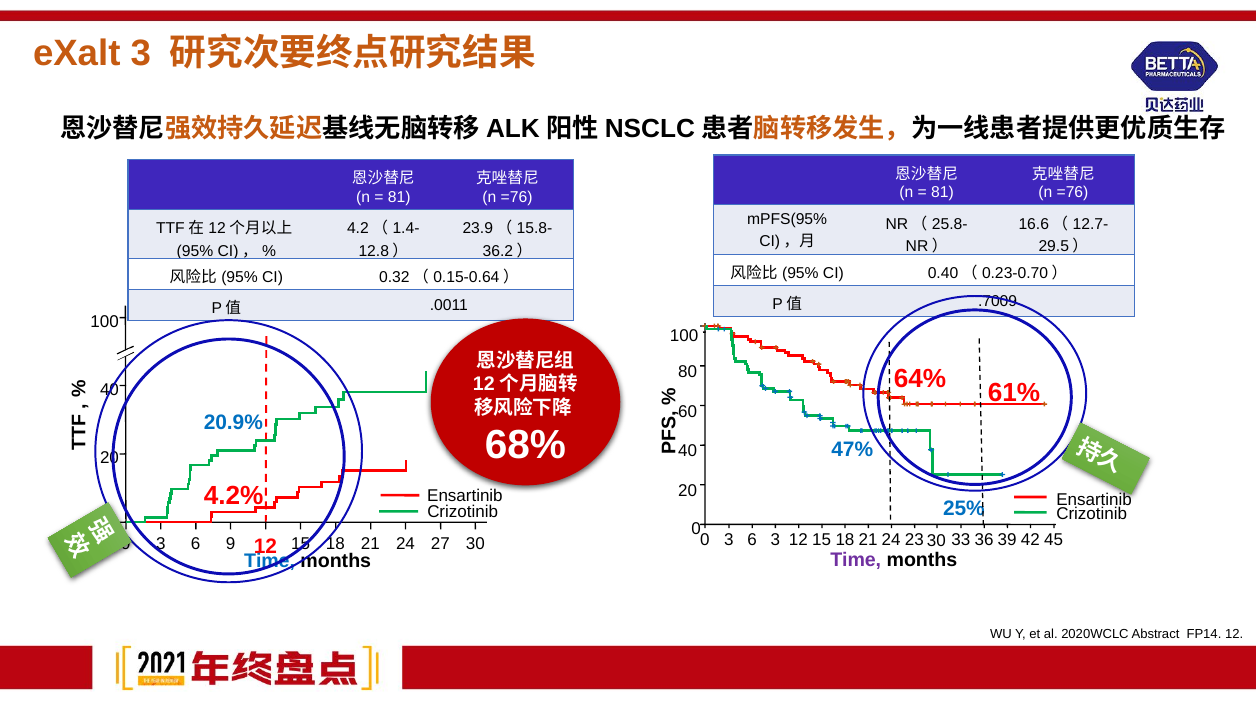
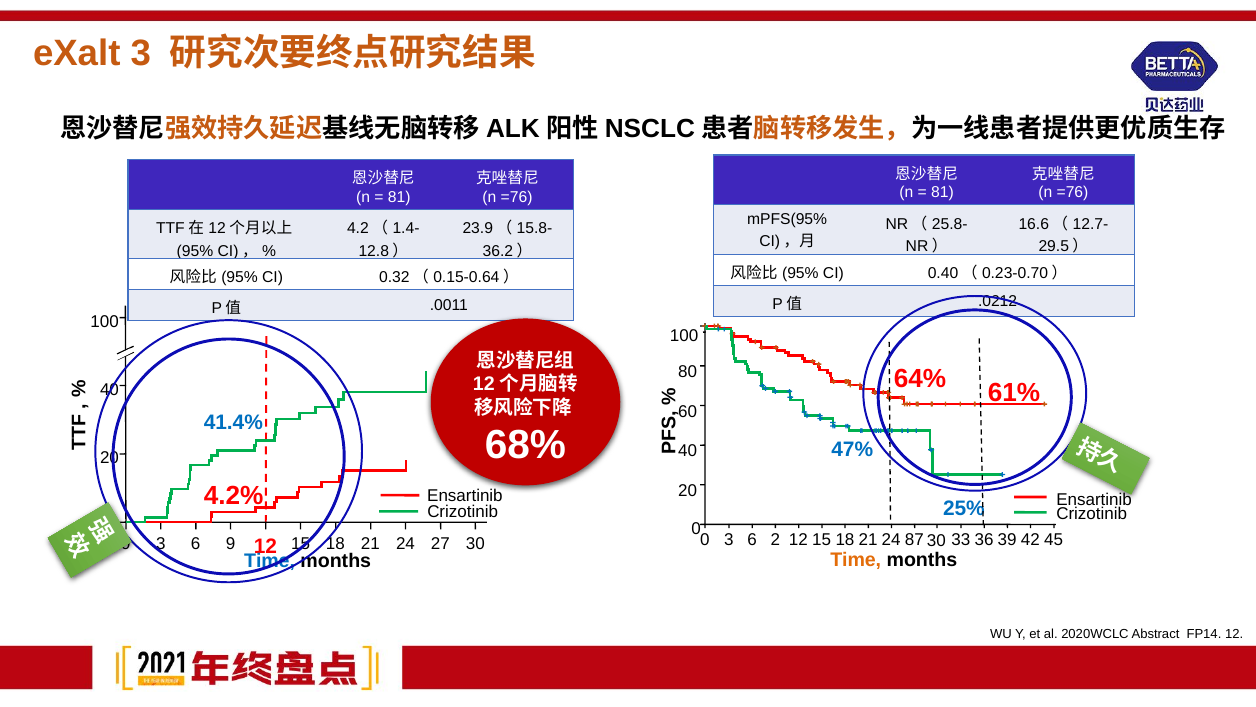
.7009: .7009 -> .0212
20.9%: 20.9% -> 41.4%
6 3: 3 -> 2
23: 23 -> 87
Time at (856, 560) colour: purple -> orange
